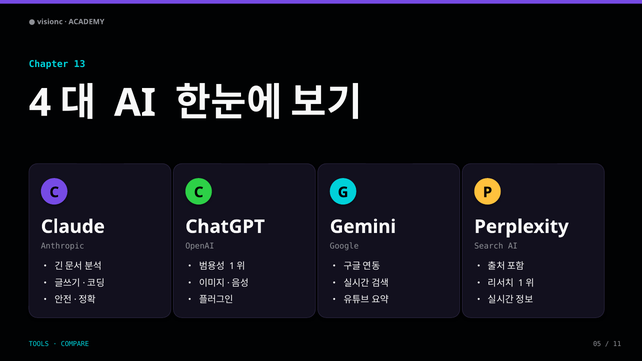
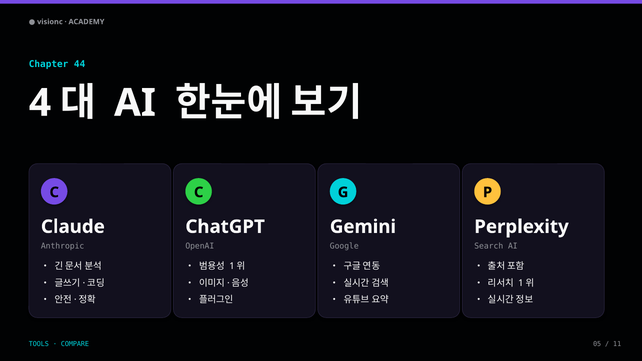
13: 13 -> 44
